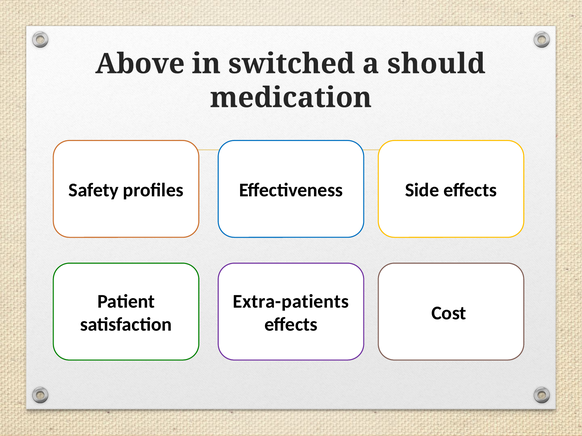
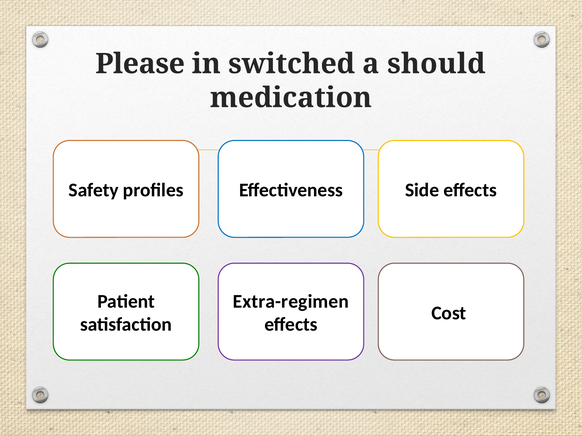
Above: Above -> Please
Extra-patients: Extra-patients -> Extra-regimen
